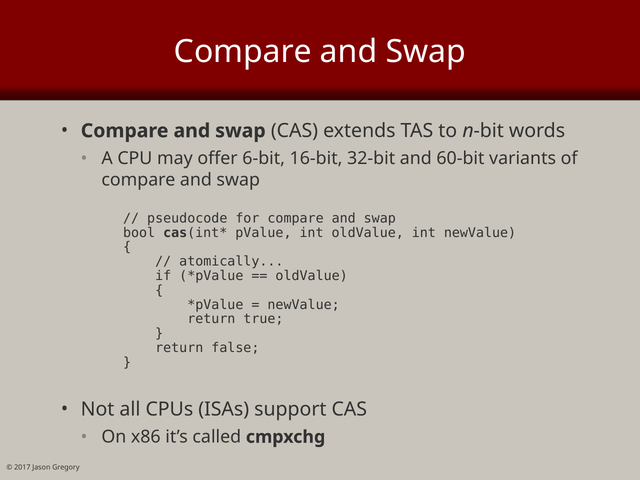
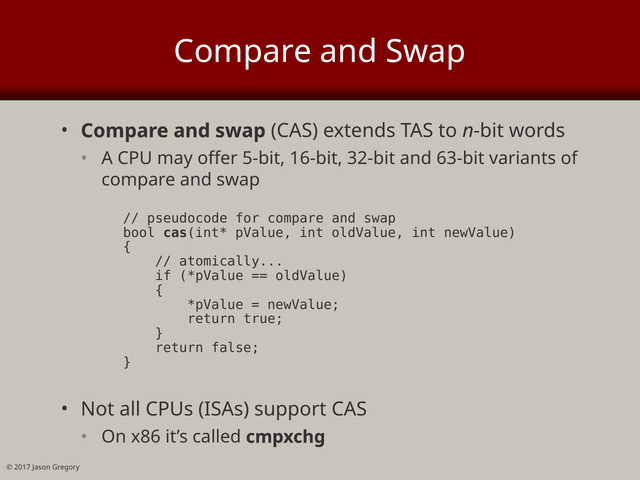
6-bit: 6-bit -> 5-bit
60-bit: 60-bit -> 63-bit
